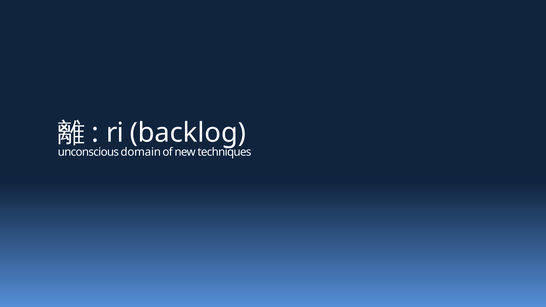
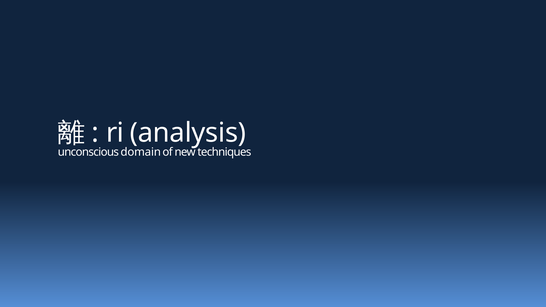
backlog: backlog -> analysis
